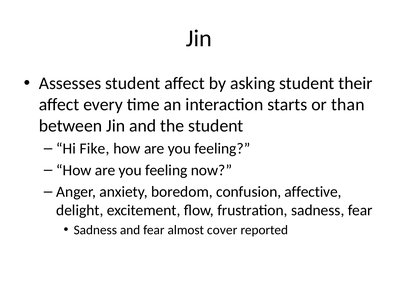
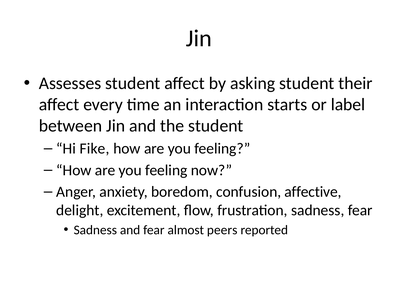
than: than -> label
cover: cover -> peers
